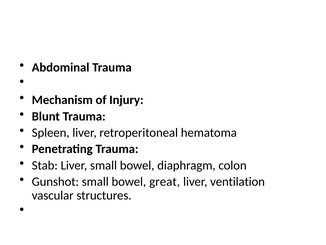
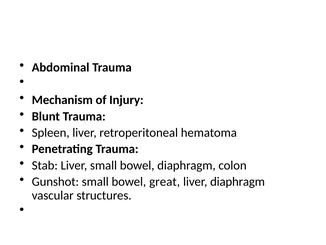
liver ventilation: ventilation -> diaphragm
